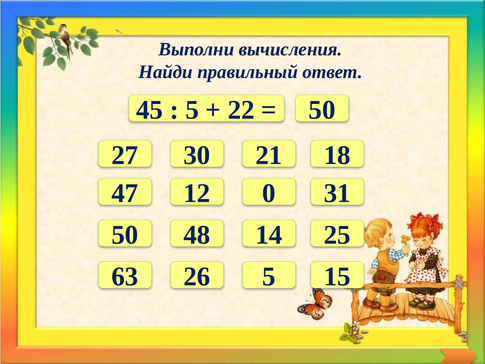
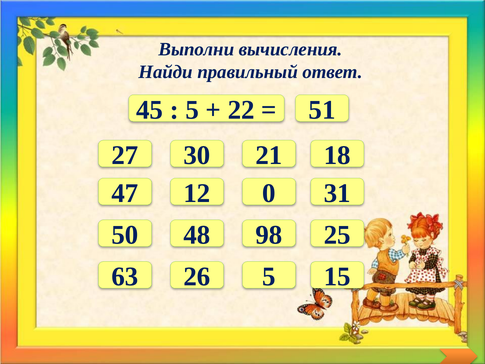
50 at (322, 110): 50 -> 51
14: 14 -> 98
